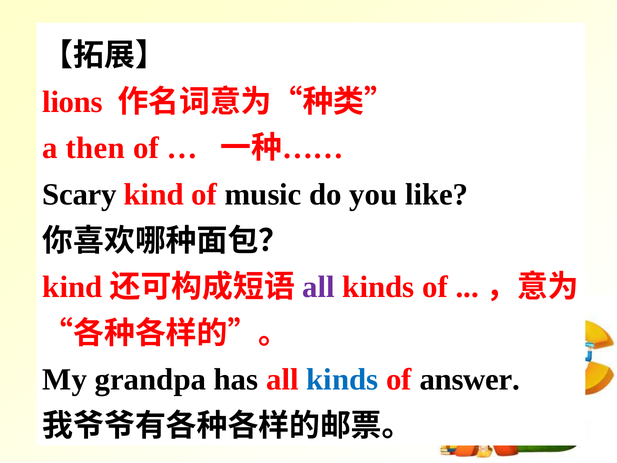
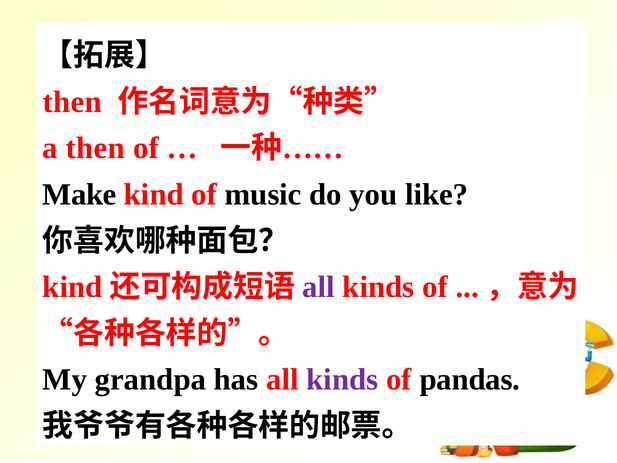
lions at (73, 102): lions -> then
Scary: Scary -> Make
kinds at (342, 380) colour: blue -> purple
answer: answer -> pandas
